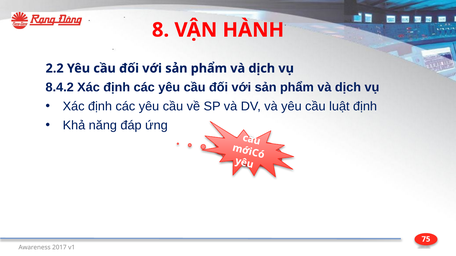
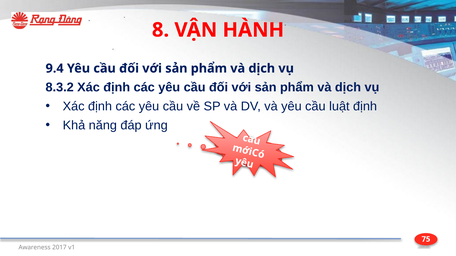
2.2: 2.2 -> 9.4
8.4.2: 8.4.2 -> 8.3.2
